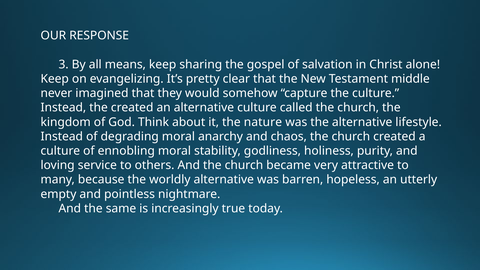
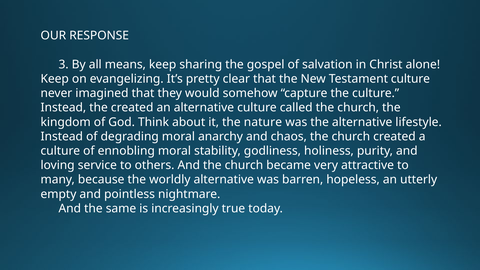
Testament middle: middle -> culture
